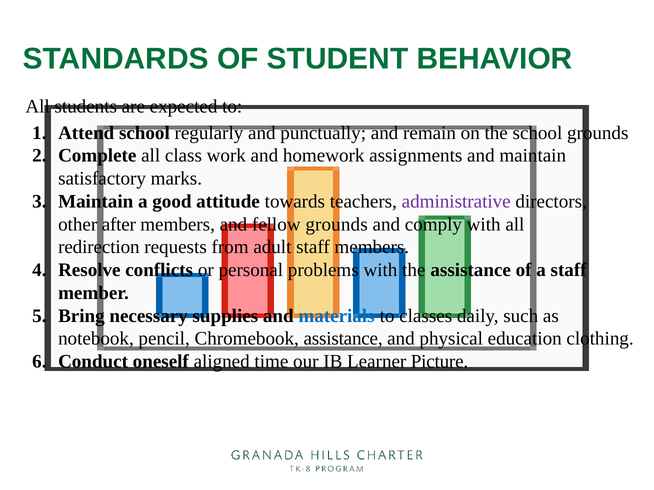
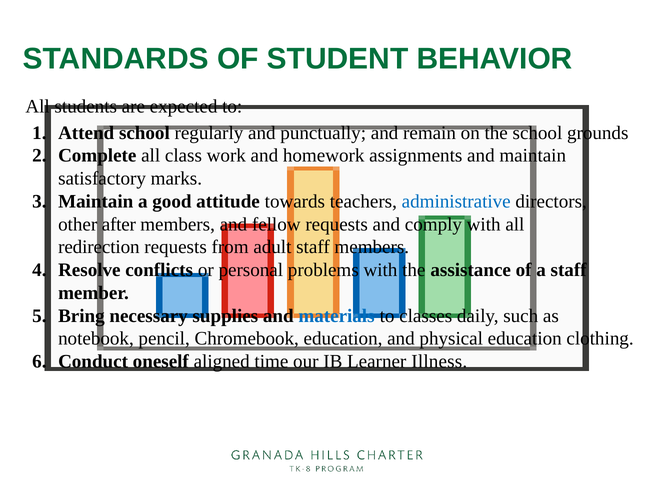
administrative colour: purple -> blue
fellow grounds: grounds -> requests
Chromebook assistance: assistance -> education
Picture: Picture -> Illness
